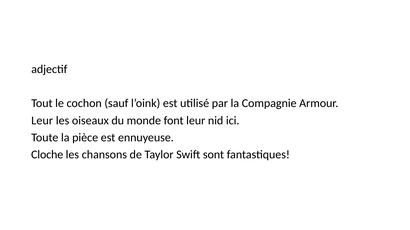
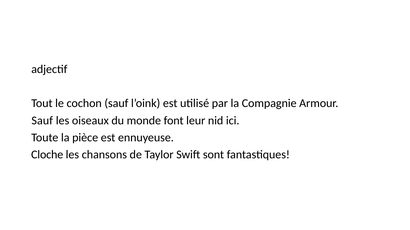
Leur at (42, 121): Leur -> Sauf
